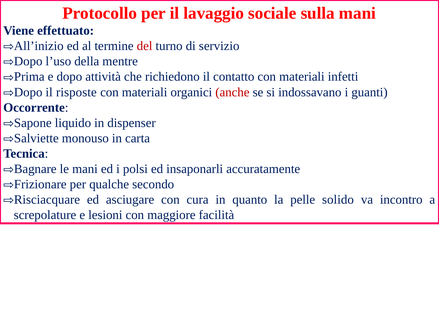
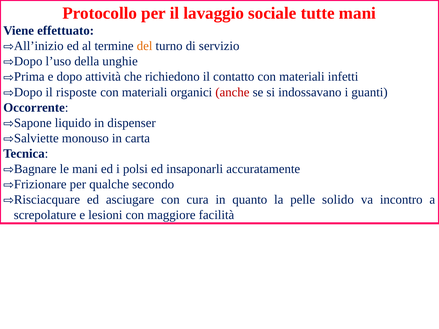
sulla: sulla -> tutte
del colour: red -> orange
mentre: mentre -> unghie
